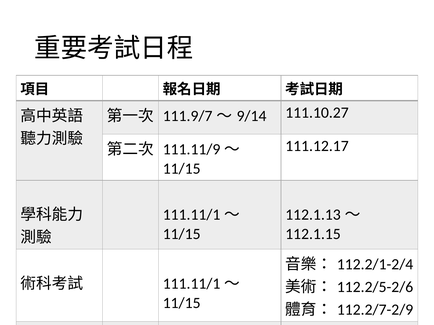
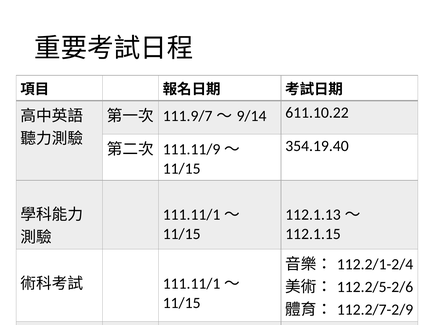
111.10.27: 111.10.27 -> 611.10.22
111.12.17: 111.12.17 -> 354.19.40
